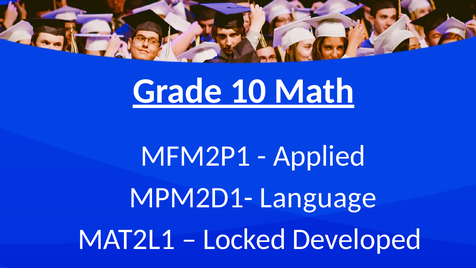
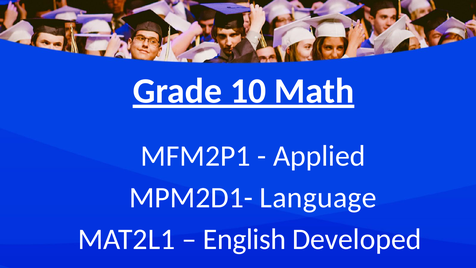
Locked: Locked -> English
